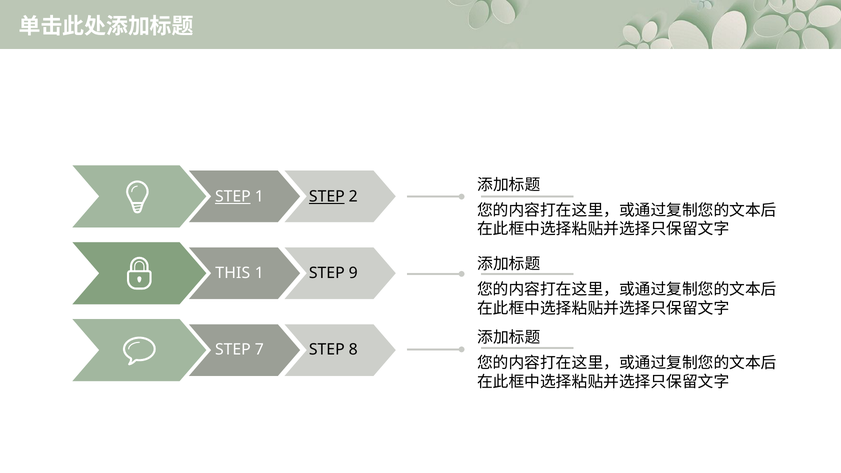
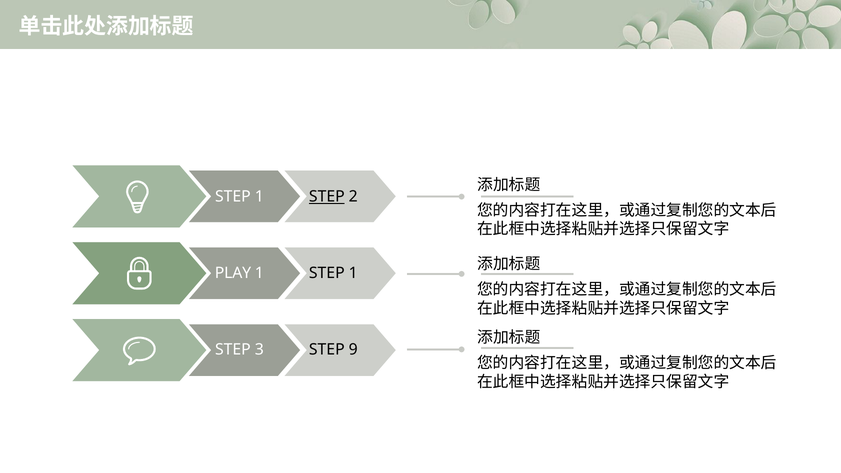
STEP at (233, 197) underline: present -> none
THIS: THIS -> PLAY
1 STEP 9: 9 -> 1
7: 7 -> 3
8: 8 -> 9
